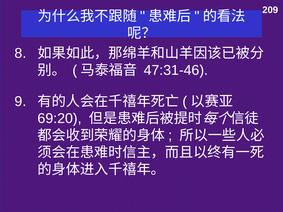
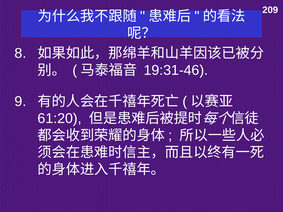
47:31-46: 47:31-46 -> 19:31-46
69:20: 69:20 -> 61:20
